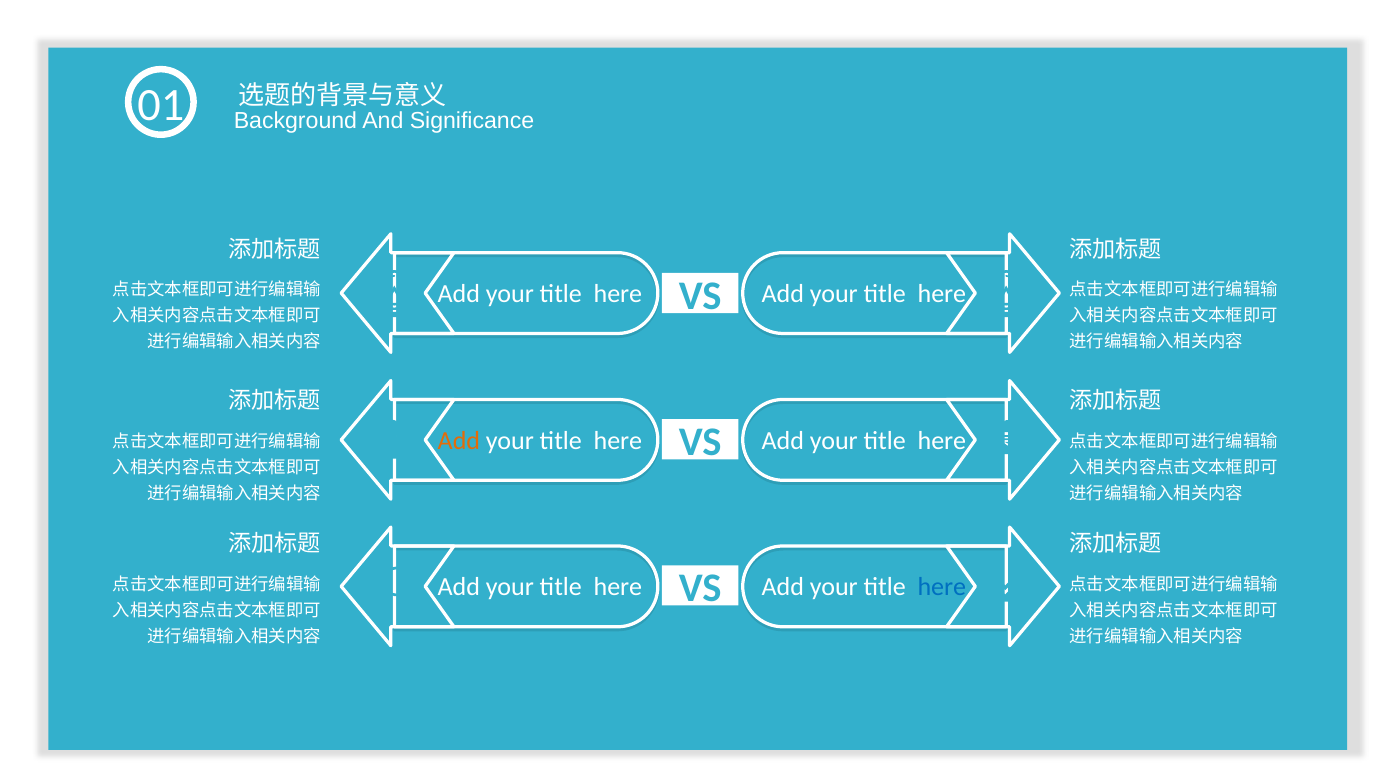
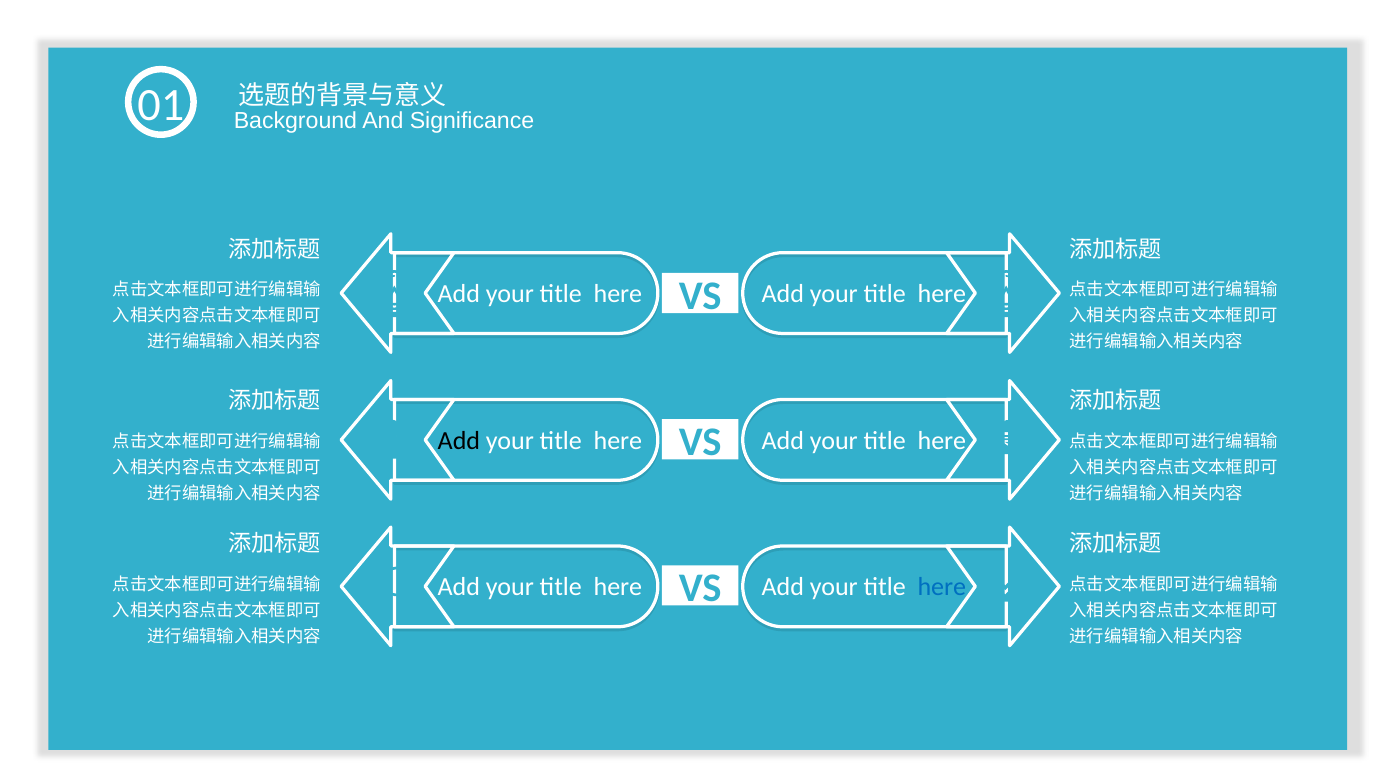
Add at (459, 441) colour: orange -> black
